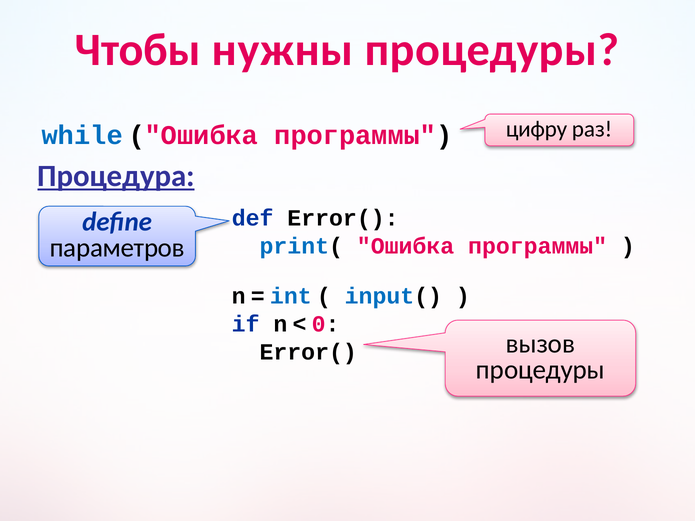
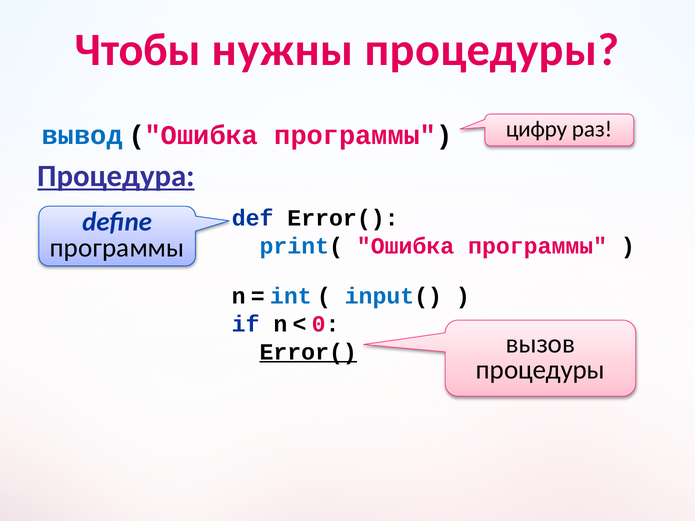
while: while -> вывод
параметров at (117, 248): параметров -> программы
Error( at (308, 352) underline: none -> present
